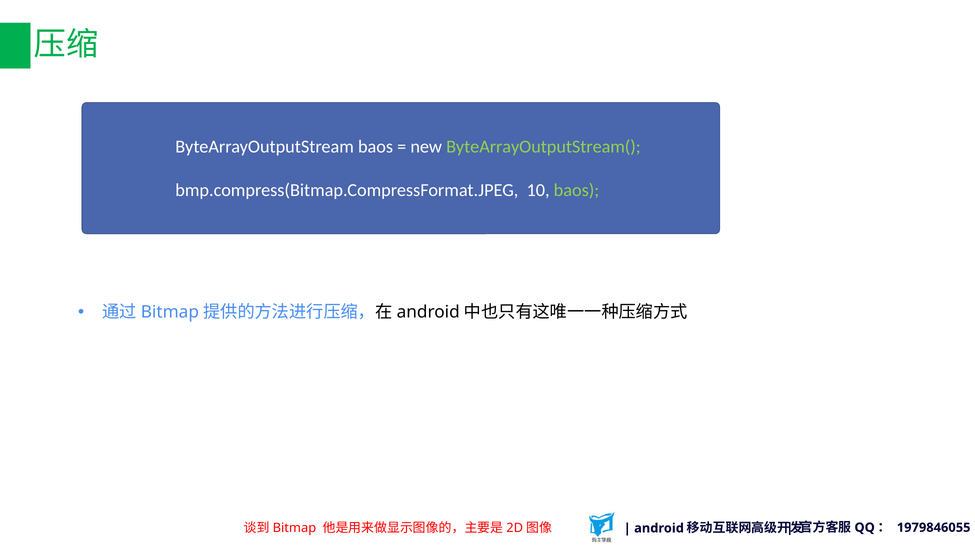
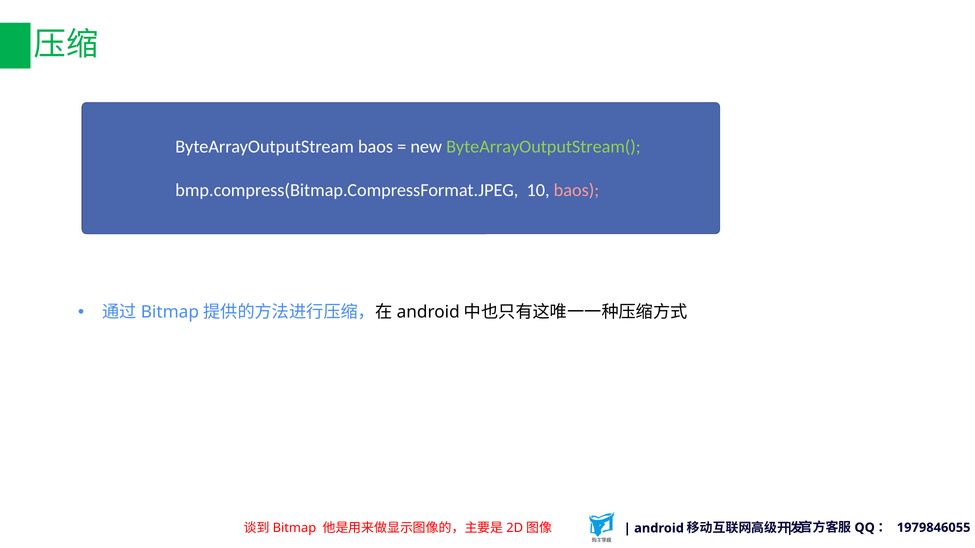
baos at (576, 191) colour: light green -> pink
